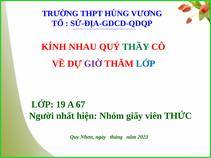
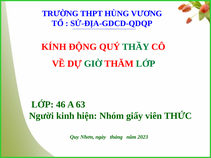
NHAU: NHAU -> ĐỘNG
GIỜ colour: purple -> green
LỚP at (146, 64) colour: blue -> green
19: 19 -> 46
67: 67 -> 63
nhất: nhất -> kinh
